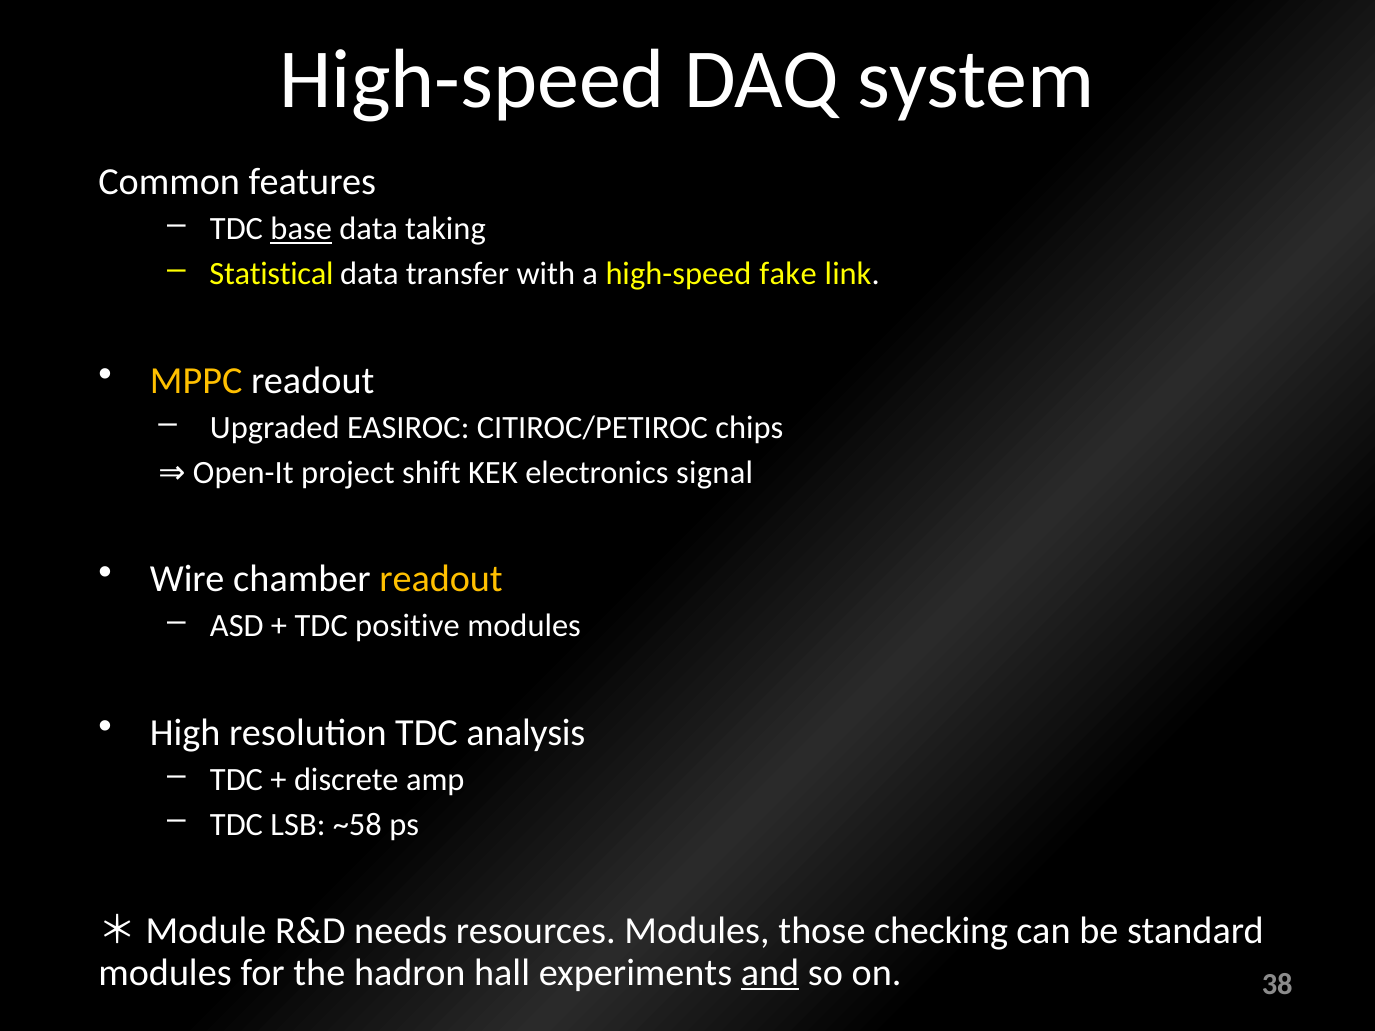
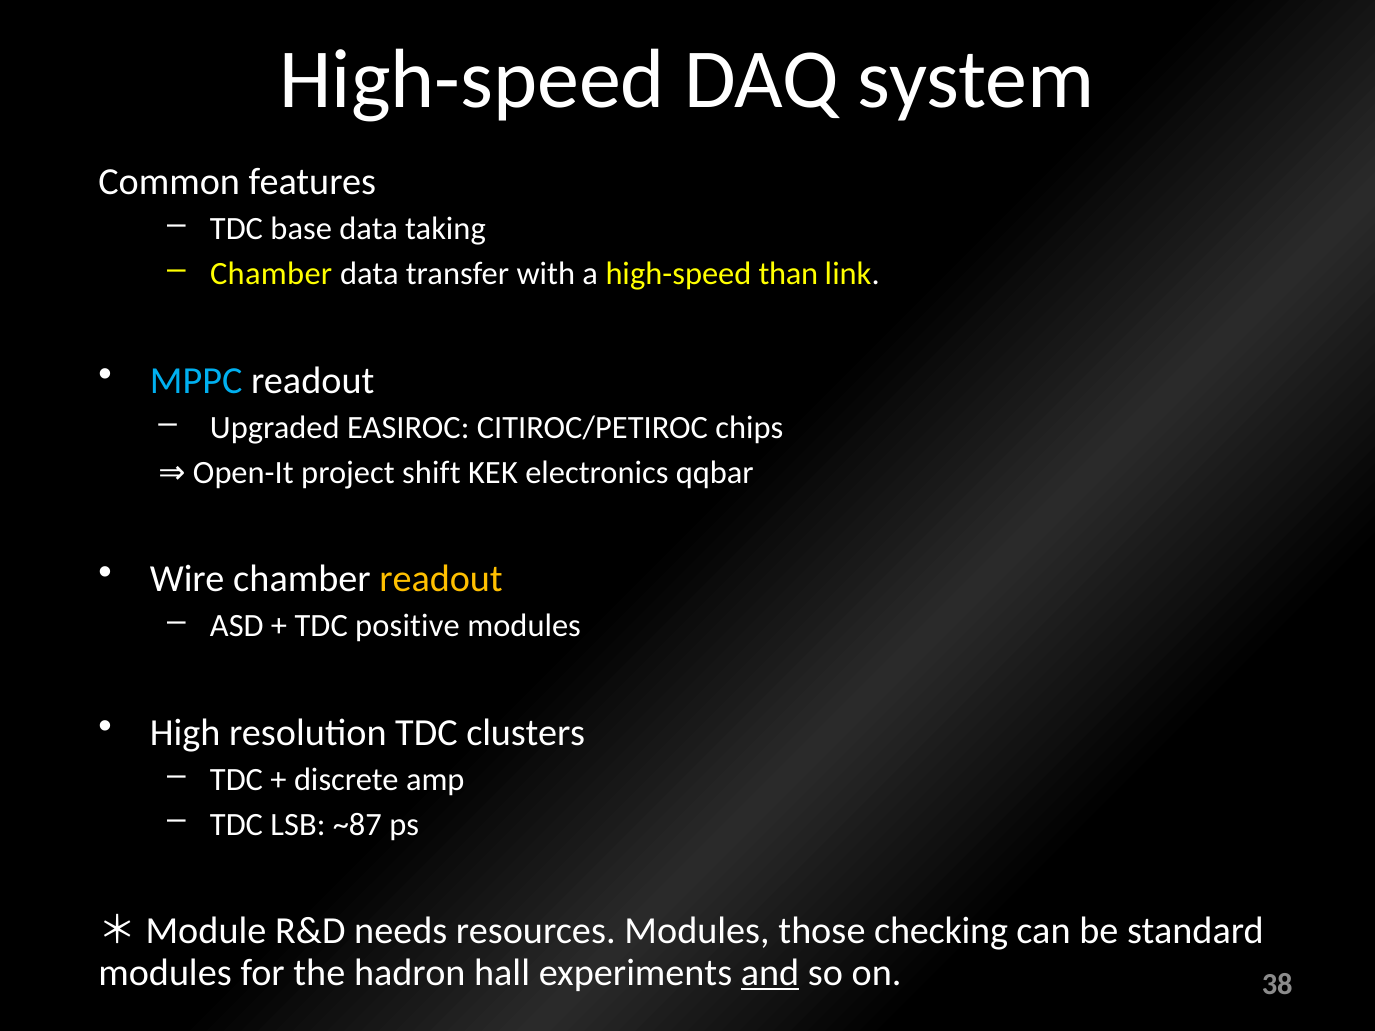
base underline: present -> none
Statistical at (271, 274): Statistical -> Chamber
fake: fake -> than
MPPC colour: yellow -> light blue
signal: signal -> qqbar
analysis: analysis -> clusters
~58: ~58 -> ~87
